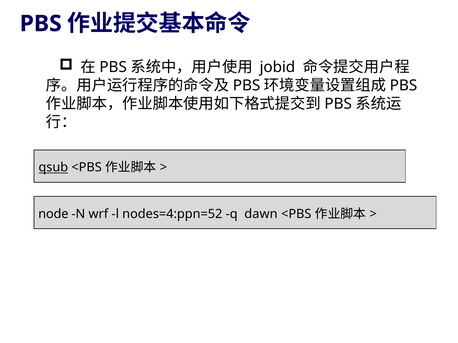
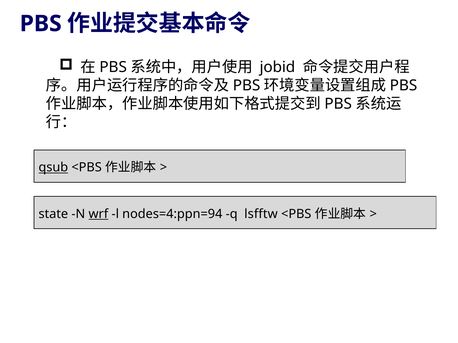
node: node -> state
wrf underline: none -> present
nodes=4:ppn=52: nodes=4:ppn=52 -> nodes=4:ppn=94
dawn: dawn -> lsfftw
